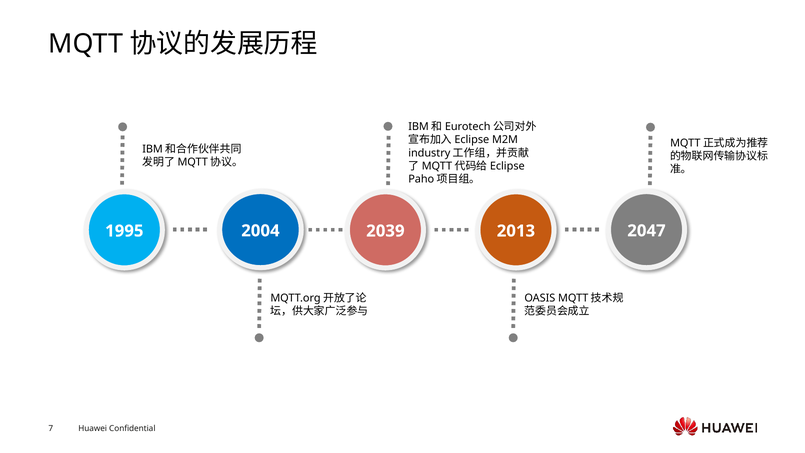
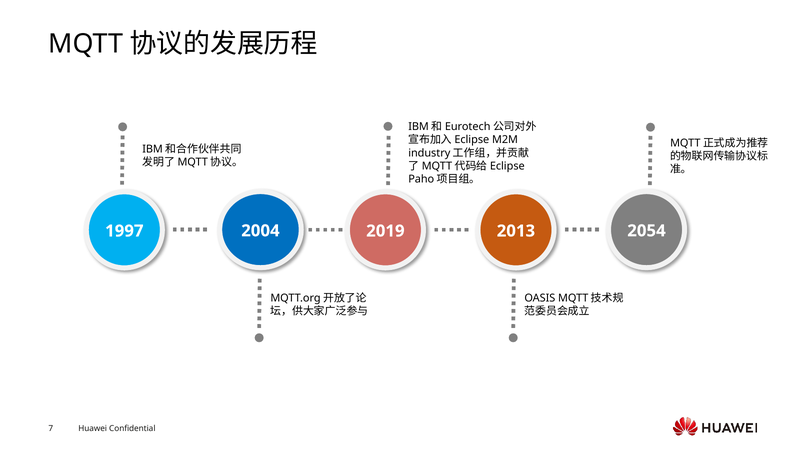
2047: 2047 -> 2054
1995: 1995 -> 1997
2039: 2039 -> 2019
